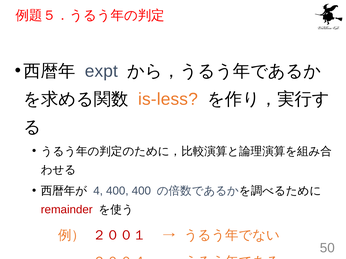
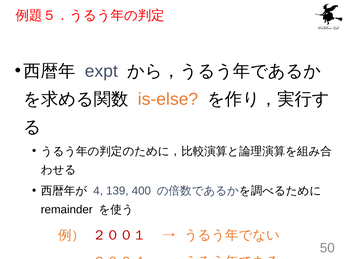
is-less: is-less -> is-else
4 400: 400 -> 139
remainder colour: red -> black
